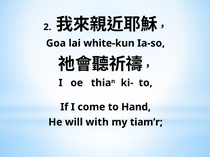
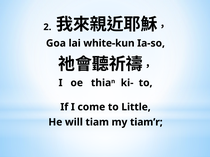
Hand: Hand -> Little
with: with -> tiam
